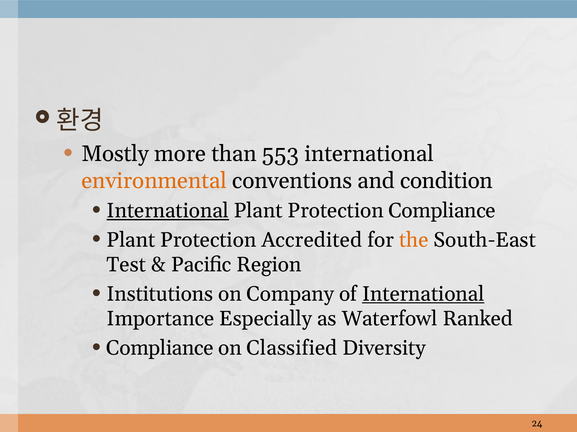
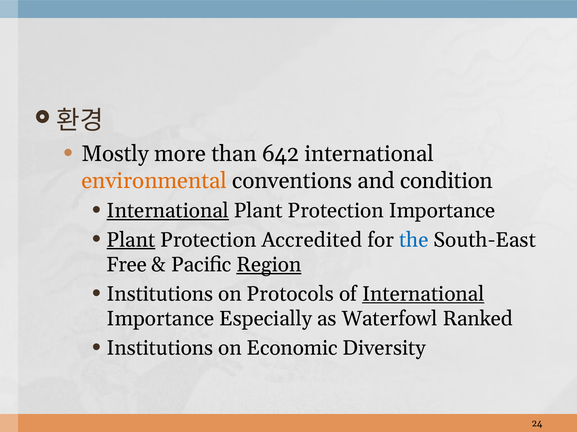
553: 553 -> 642
Protection Compliance: Compliance -> Importance
Plant at (131, 240) underline: none -> present
the colour: orange -> blue
Test: Test -> Free
Region underline: none -> present
Company: Company -> Protocols
Compliance at (160, 349): Compliance -> Institutions
Classified: Classified -> Economic
